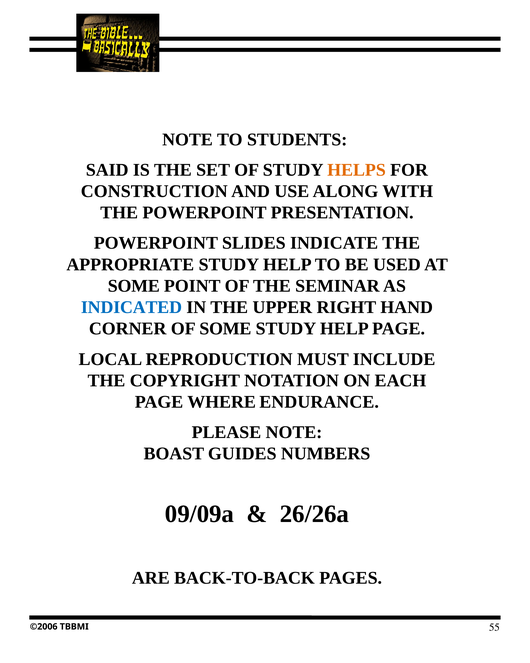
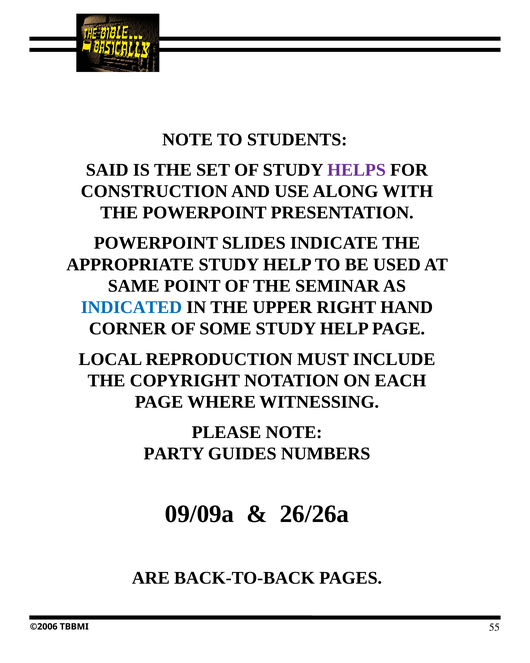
HELPS colour: orange -> purple
SOME at (134, 286): SOME -> SAME
ENDURANCE: ENDURANCE -> WITNESSING
BOAST: BOAST -> PARTY
